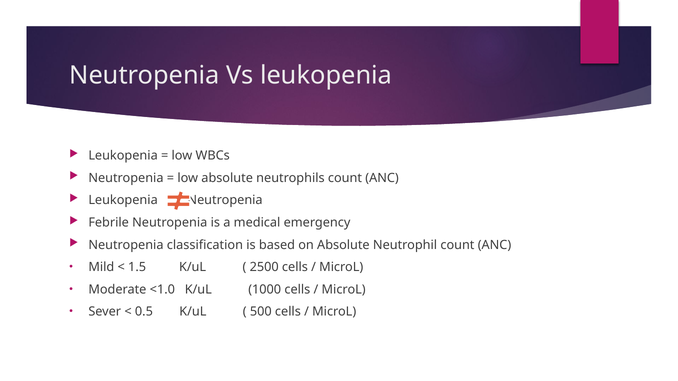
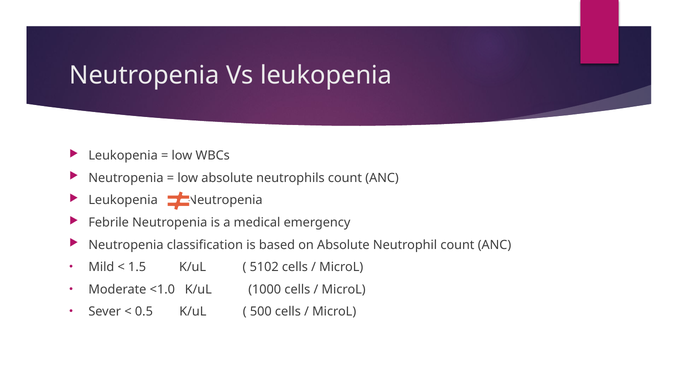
2500: 2500 -> 5102
